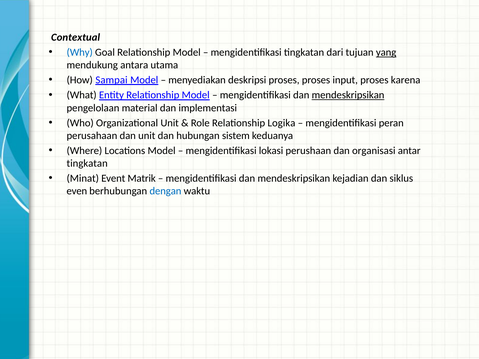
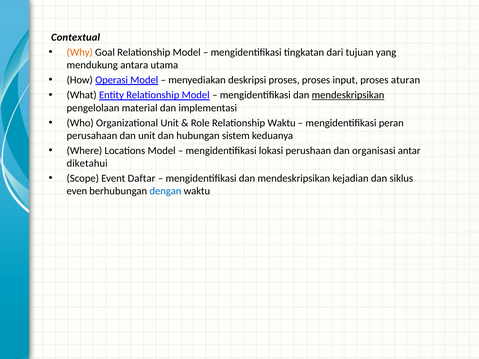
Why colour: blue -> orange
yang underline: present -> none
Sampai: Sampai -> Operasi
karena: karena -> aturan
Relationship Logika: Logika -> Waktu
tingkatan at (87, 164): tingkatan -> diketahui
Minat: Minat -> Scope
Matrik: Matrik -> Daftar
